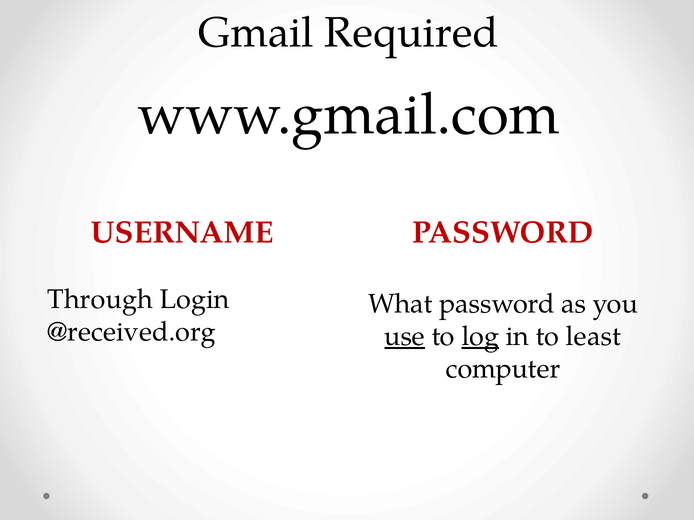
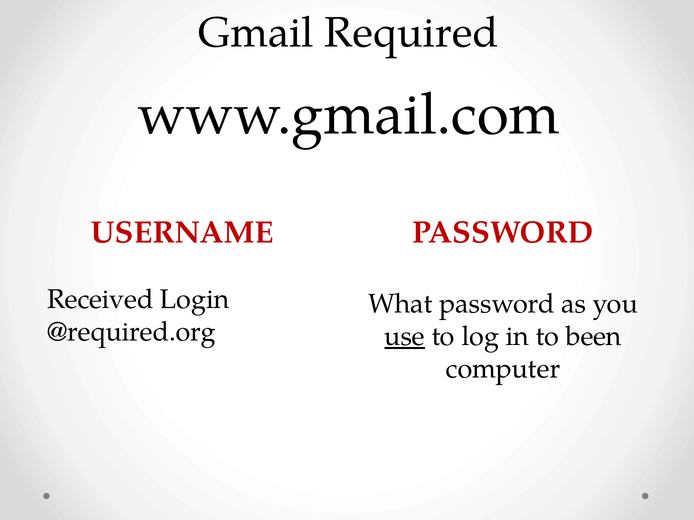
Through: Through -> Received
@received.org: @received.org -> @required.org
log underline: present -> none
least: least -> been
